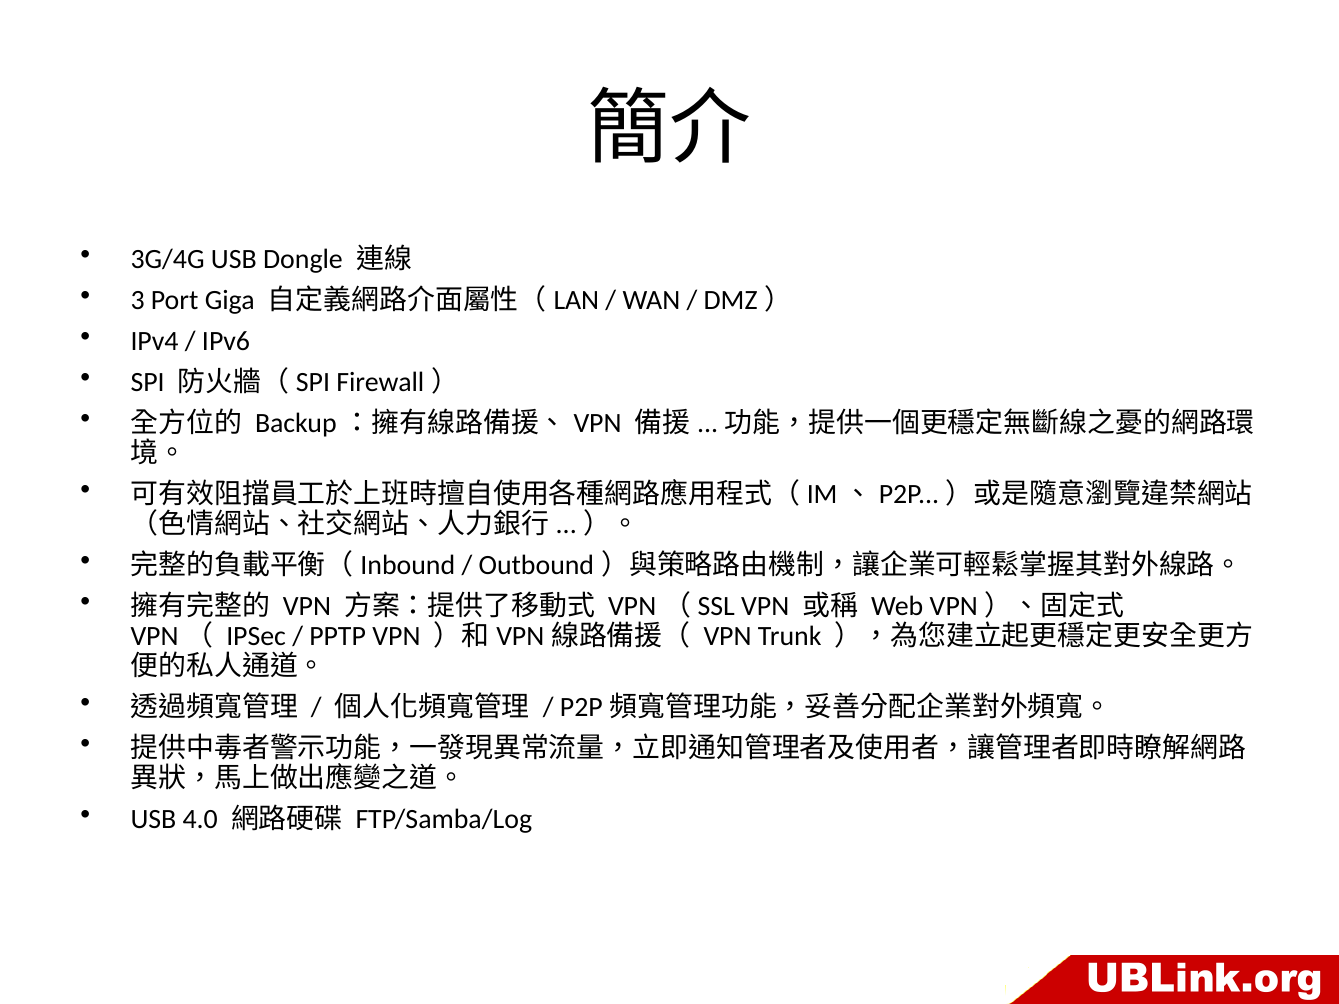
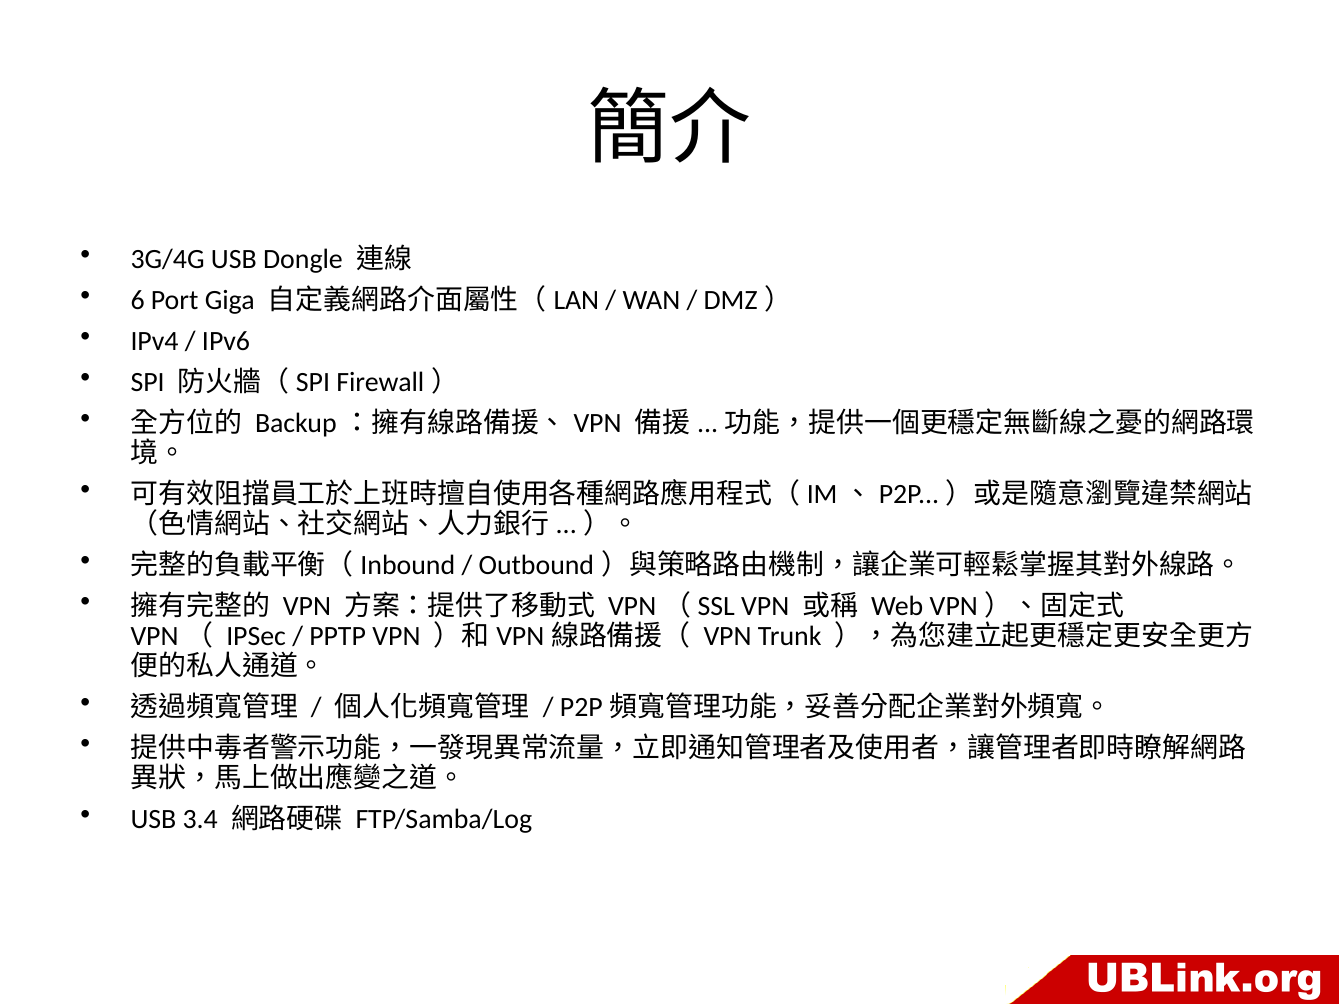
3: 3 -> 6
4.0: 4.0 -> 3.4
